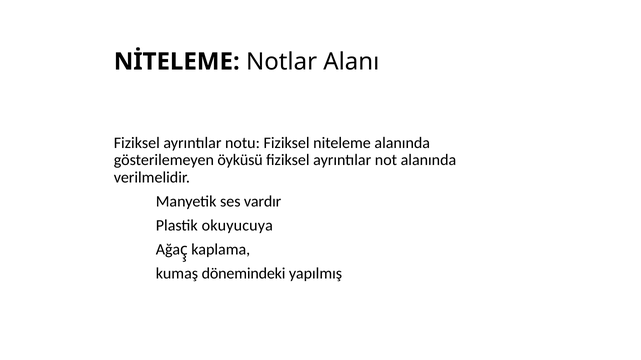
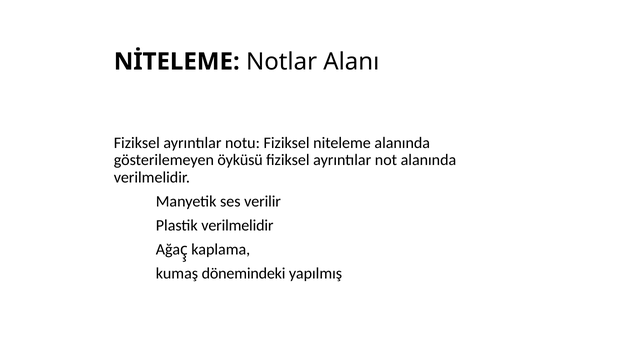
vardır: vardır -> verilir
Plastik okuyucuya: okuyucuya -> verilmelidir
